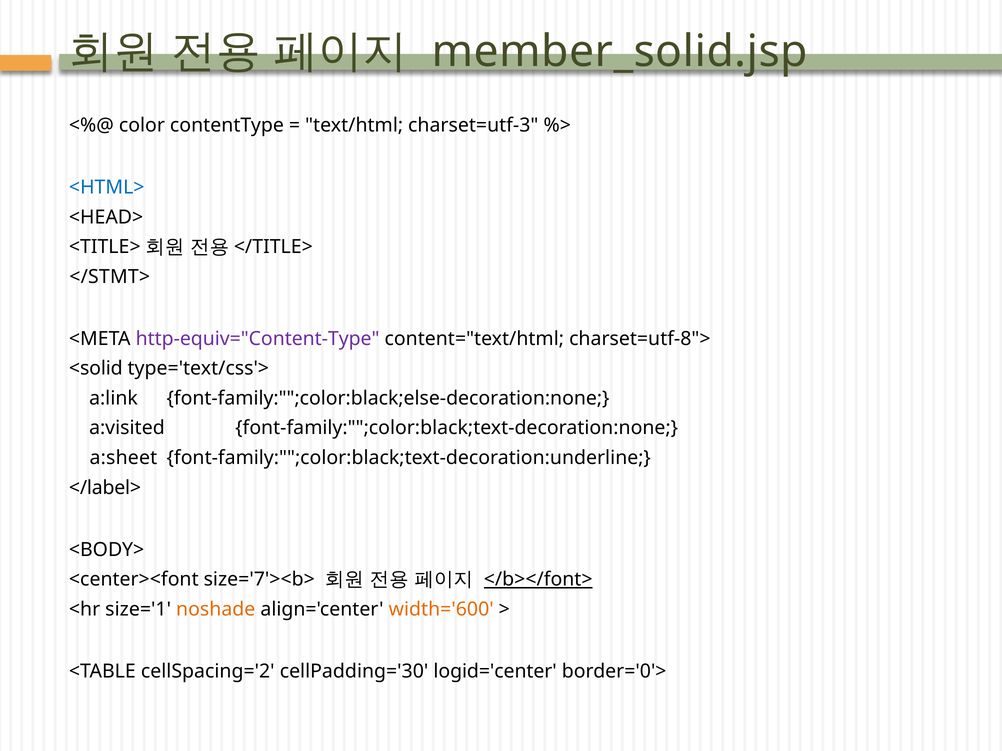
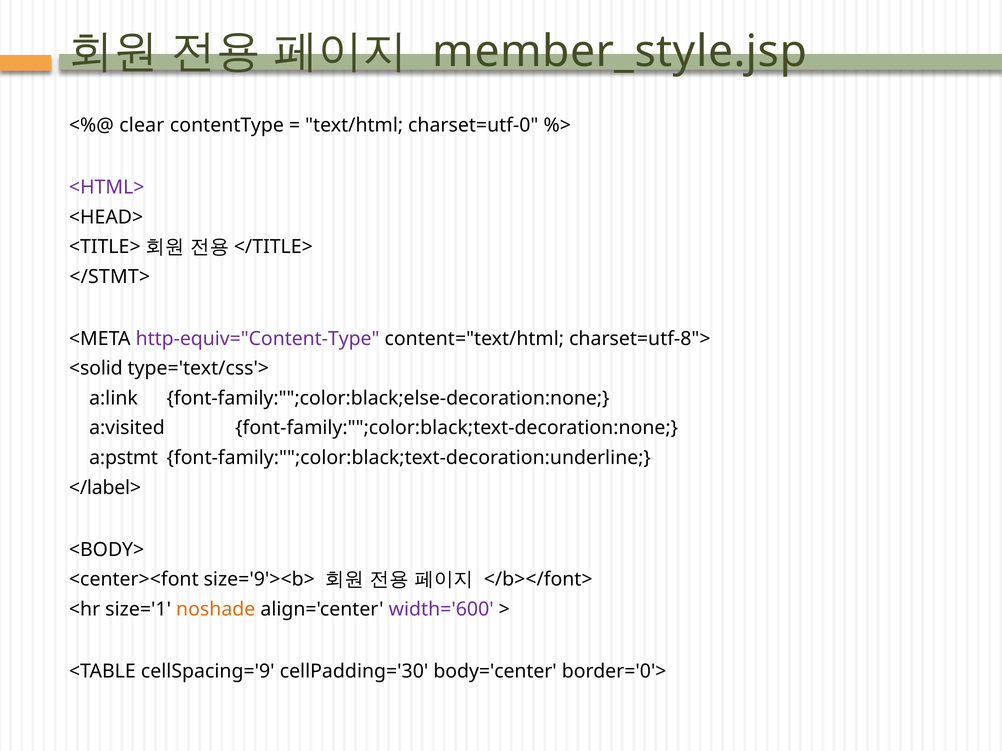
member_solid.jsp: member_solid.jsp -> member_style.jsp
color: color -> clear
charset=utf-3: charset=utf-3 -> charset=utf-0
<HTML> colour: blue -> purple
a:sheet: a:sheet -> a:pstmt
size='7'><b>: size='7'><b> -> size='9'><b>
</b></font> underline: present -> none
width='600 colour: orange -> purple
cellSpacing='2: cellSpacing='2 -> cellSpacing='9
logid='center: logid='center -> body='center
